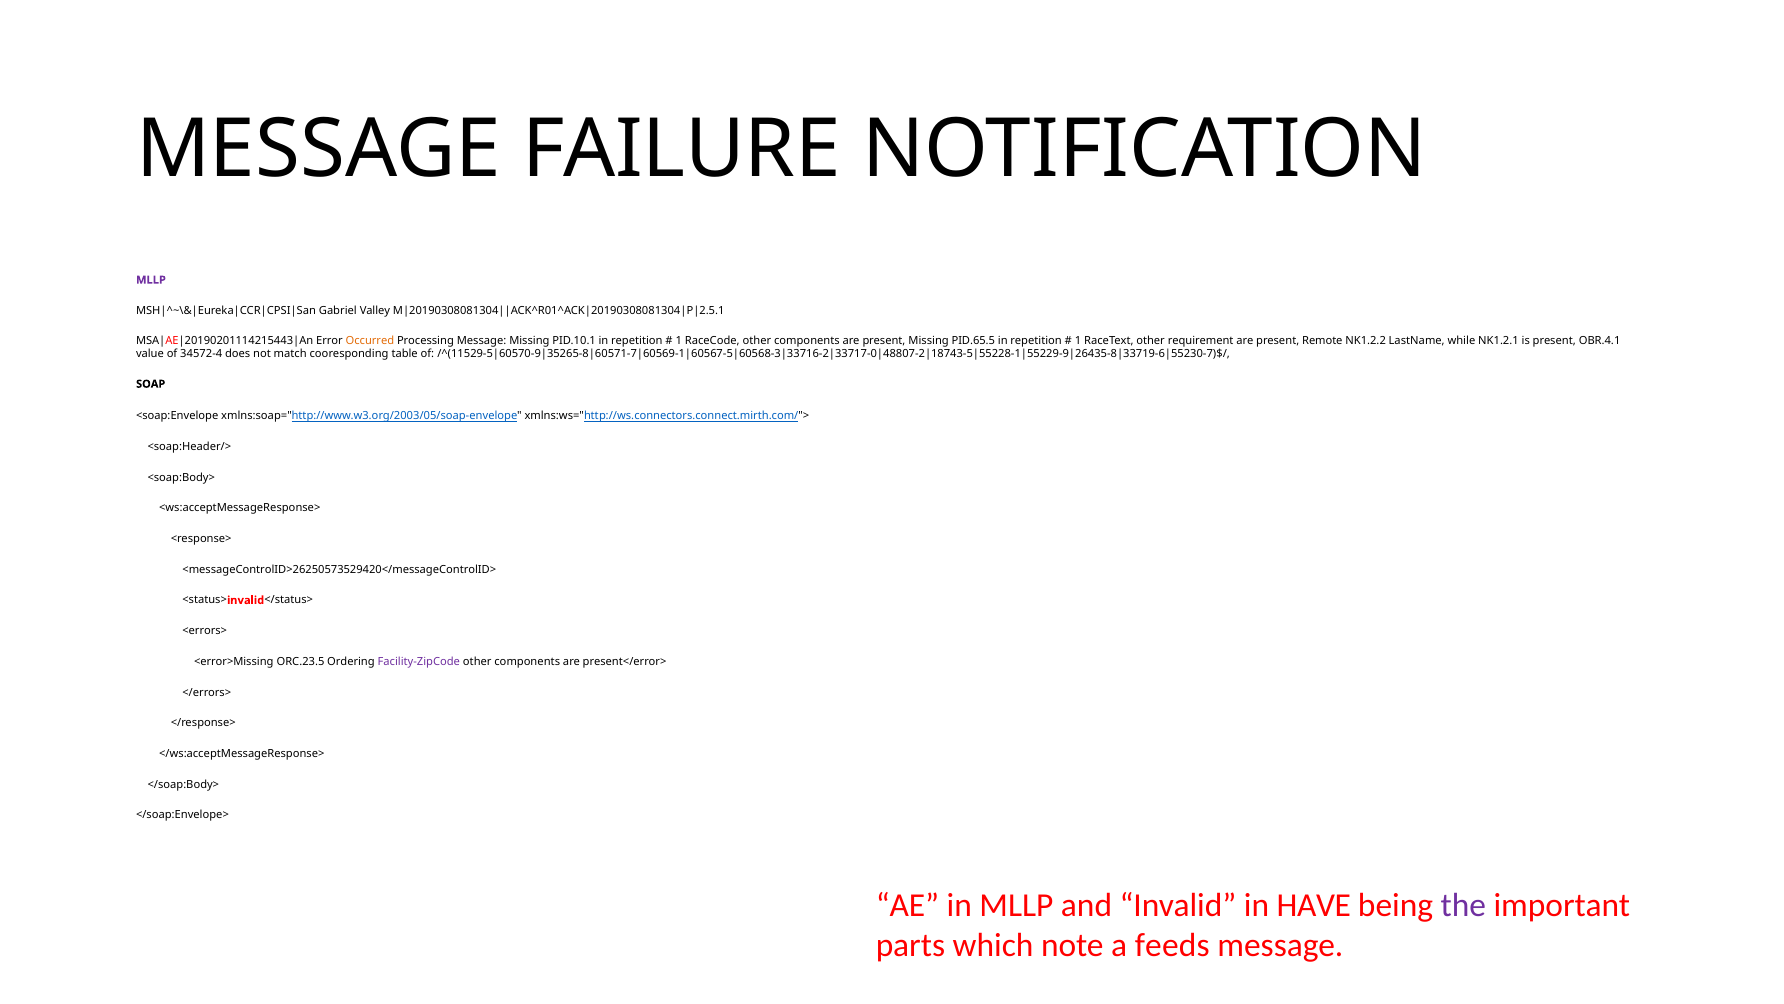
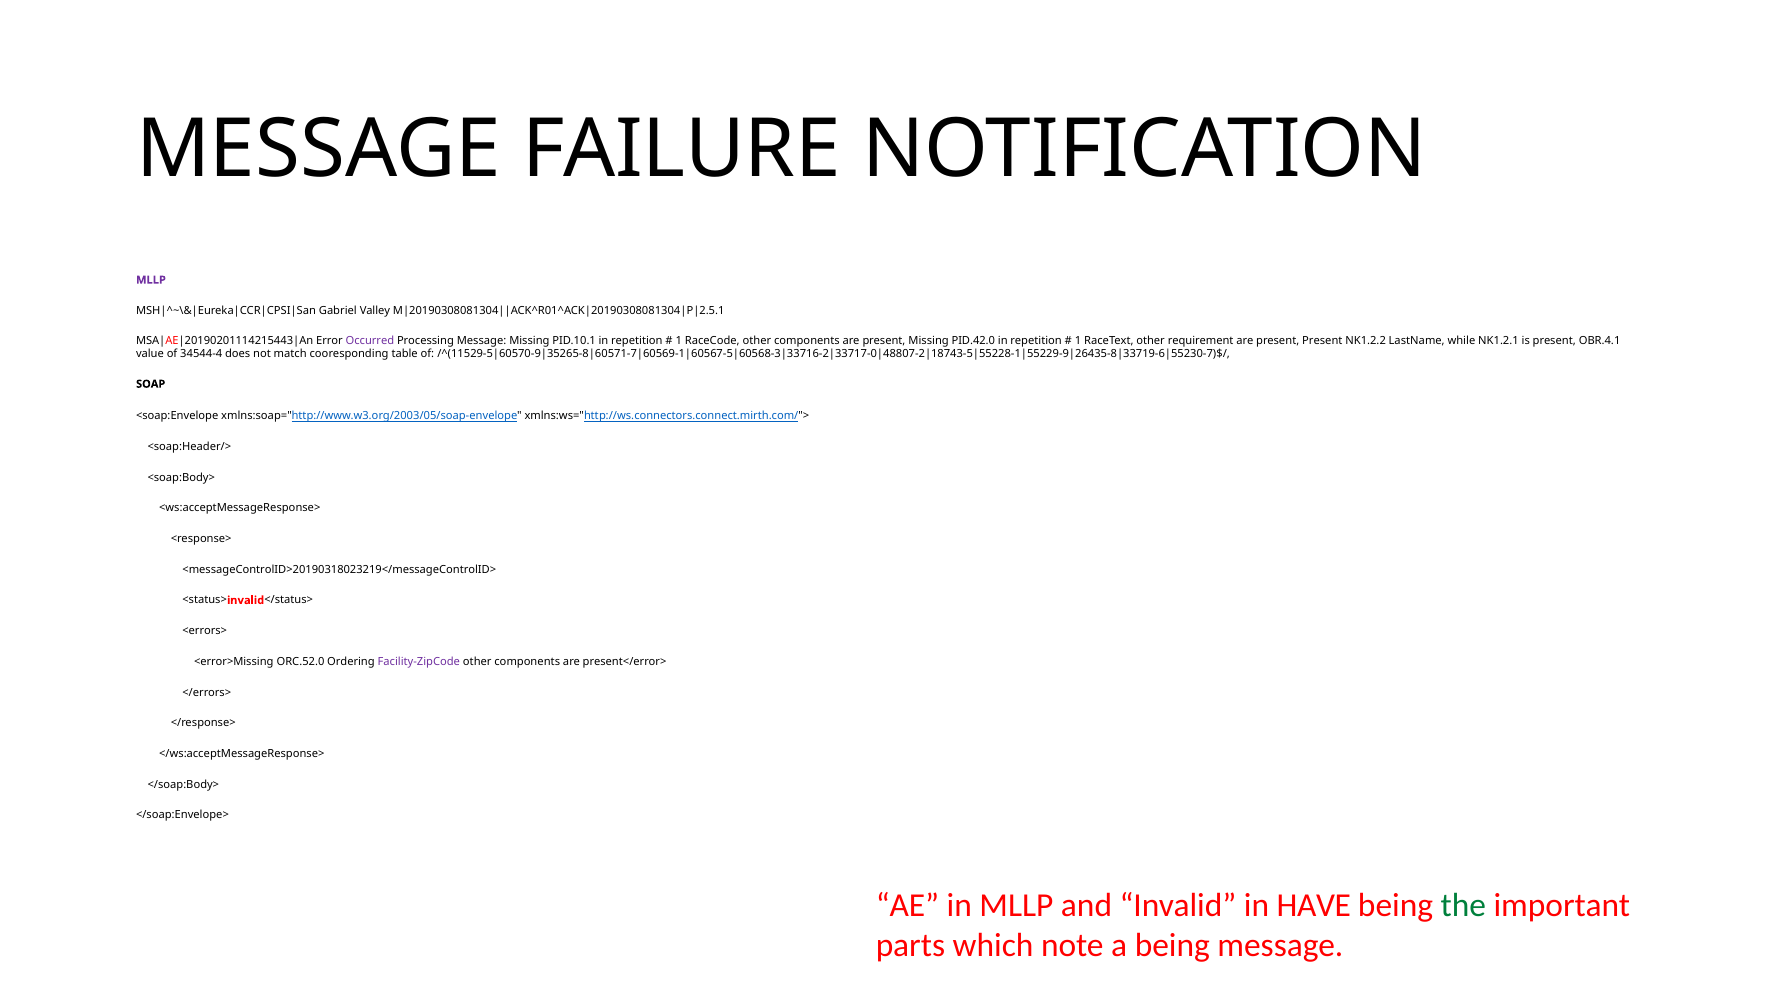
Occurred colour: orange -> purple
PID.65.5: PID.65.5 -> PID.42.0
present Remote: Remote -> Present
34572-4: 34572-4 -> 34544-4
<messageControlID>26250573529420</messageControlID>: <messageControlID>26250573529420</messageControlID> -> <messageControlID>20190318023219</messageControlID>
ORC.23.5: ORC.23.5 -> ORC.52.0
the colour: purple -> green
a feeds: feeds -> being
